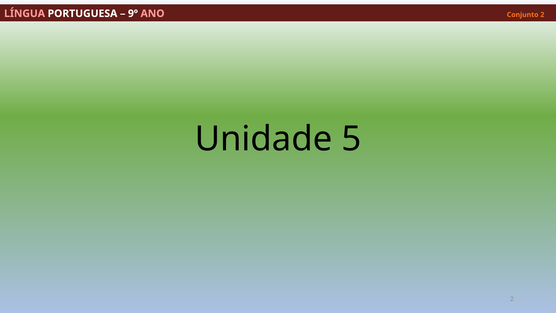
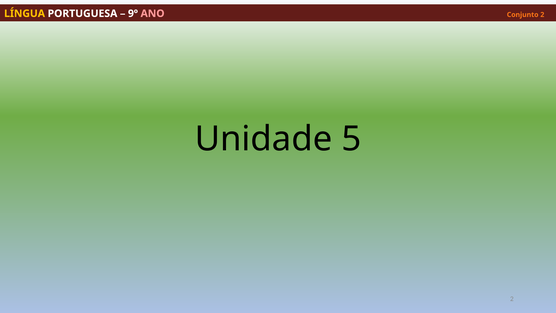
LÍNGUA colour: pink -> yellow
